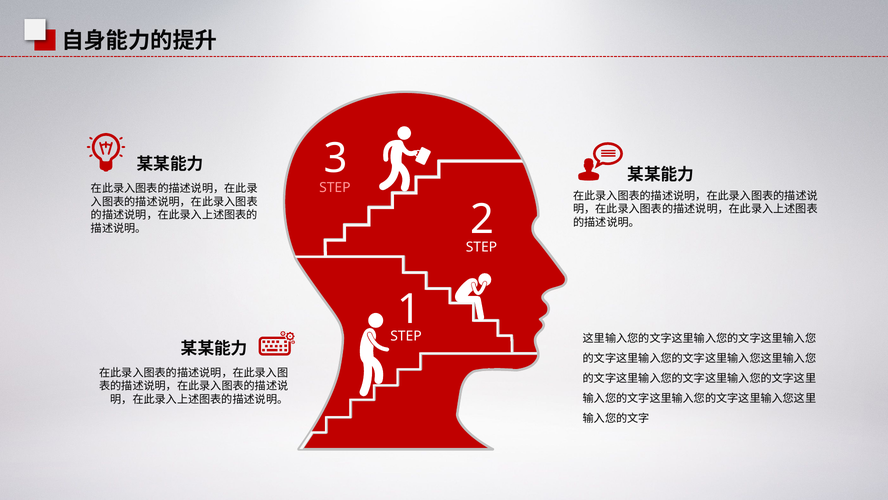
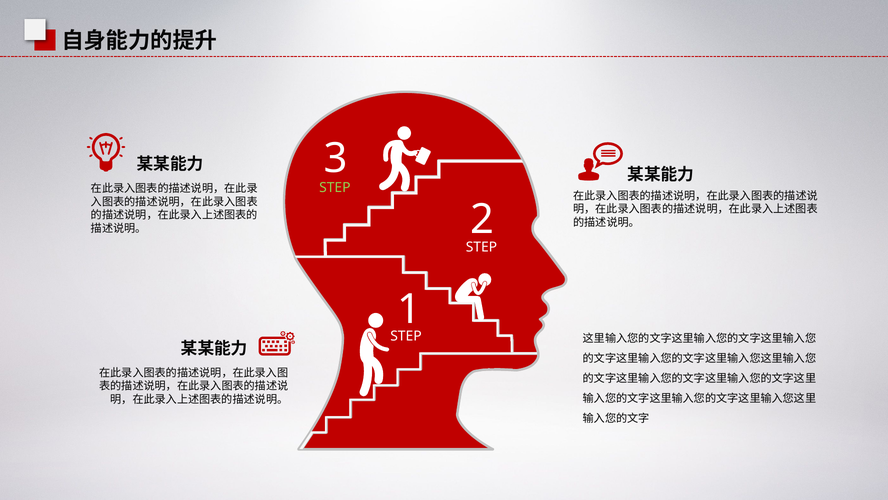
STEP at (335, 188) colour: pink -> light green
